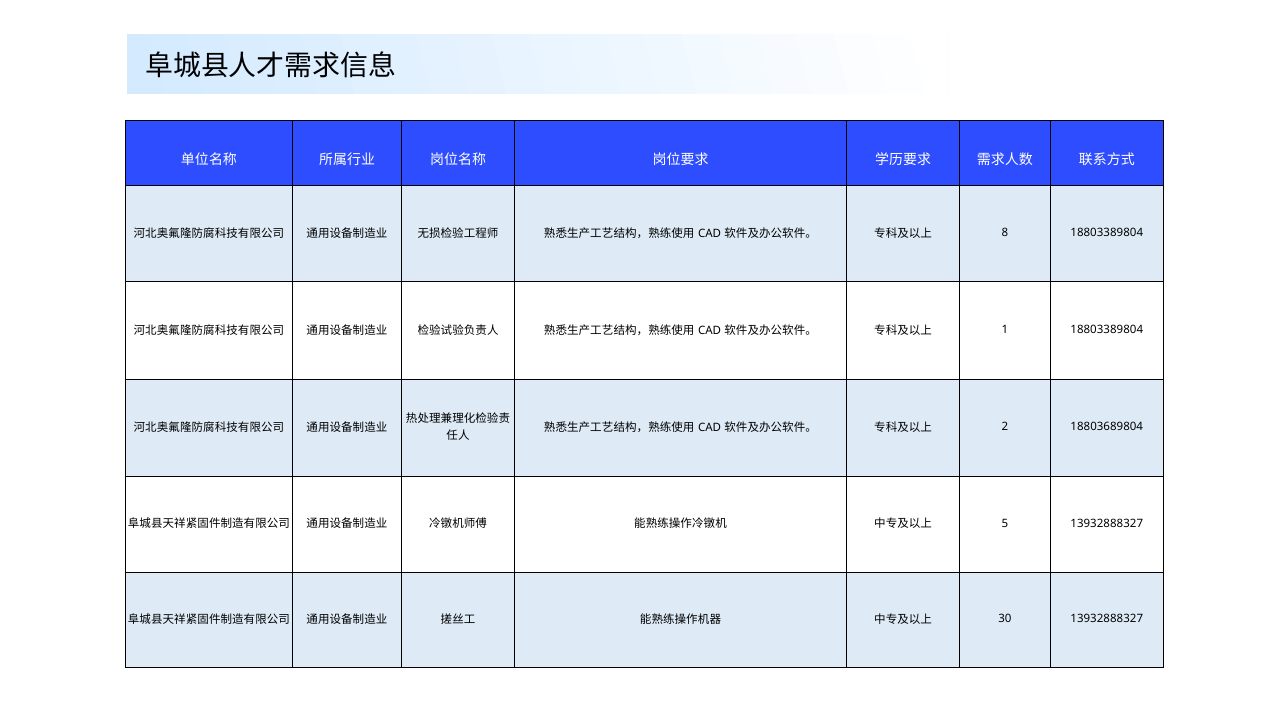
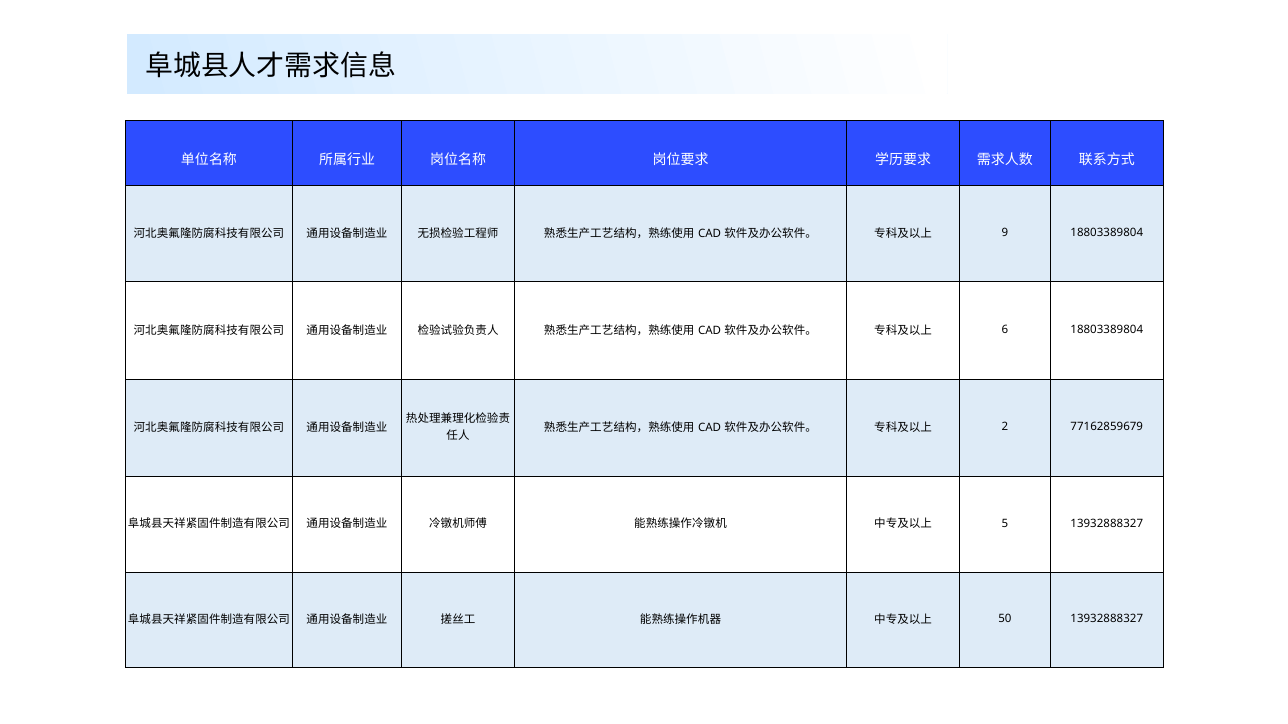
8: 8 -> 9
1: 1 -> 6
18803689804: 18803689804 -> 77162859679
30: 30 -> 50
